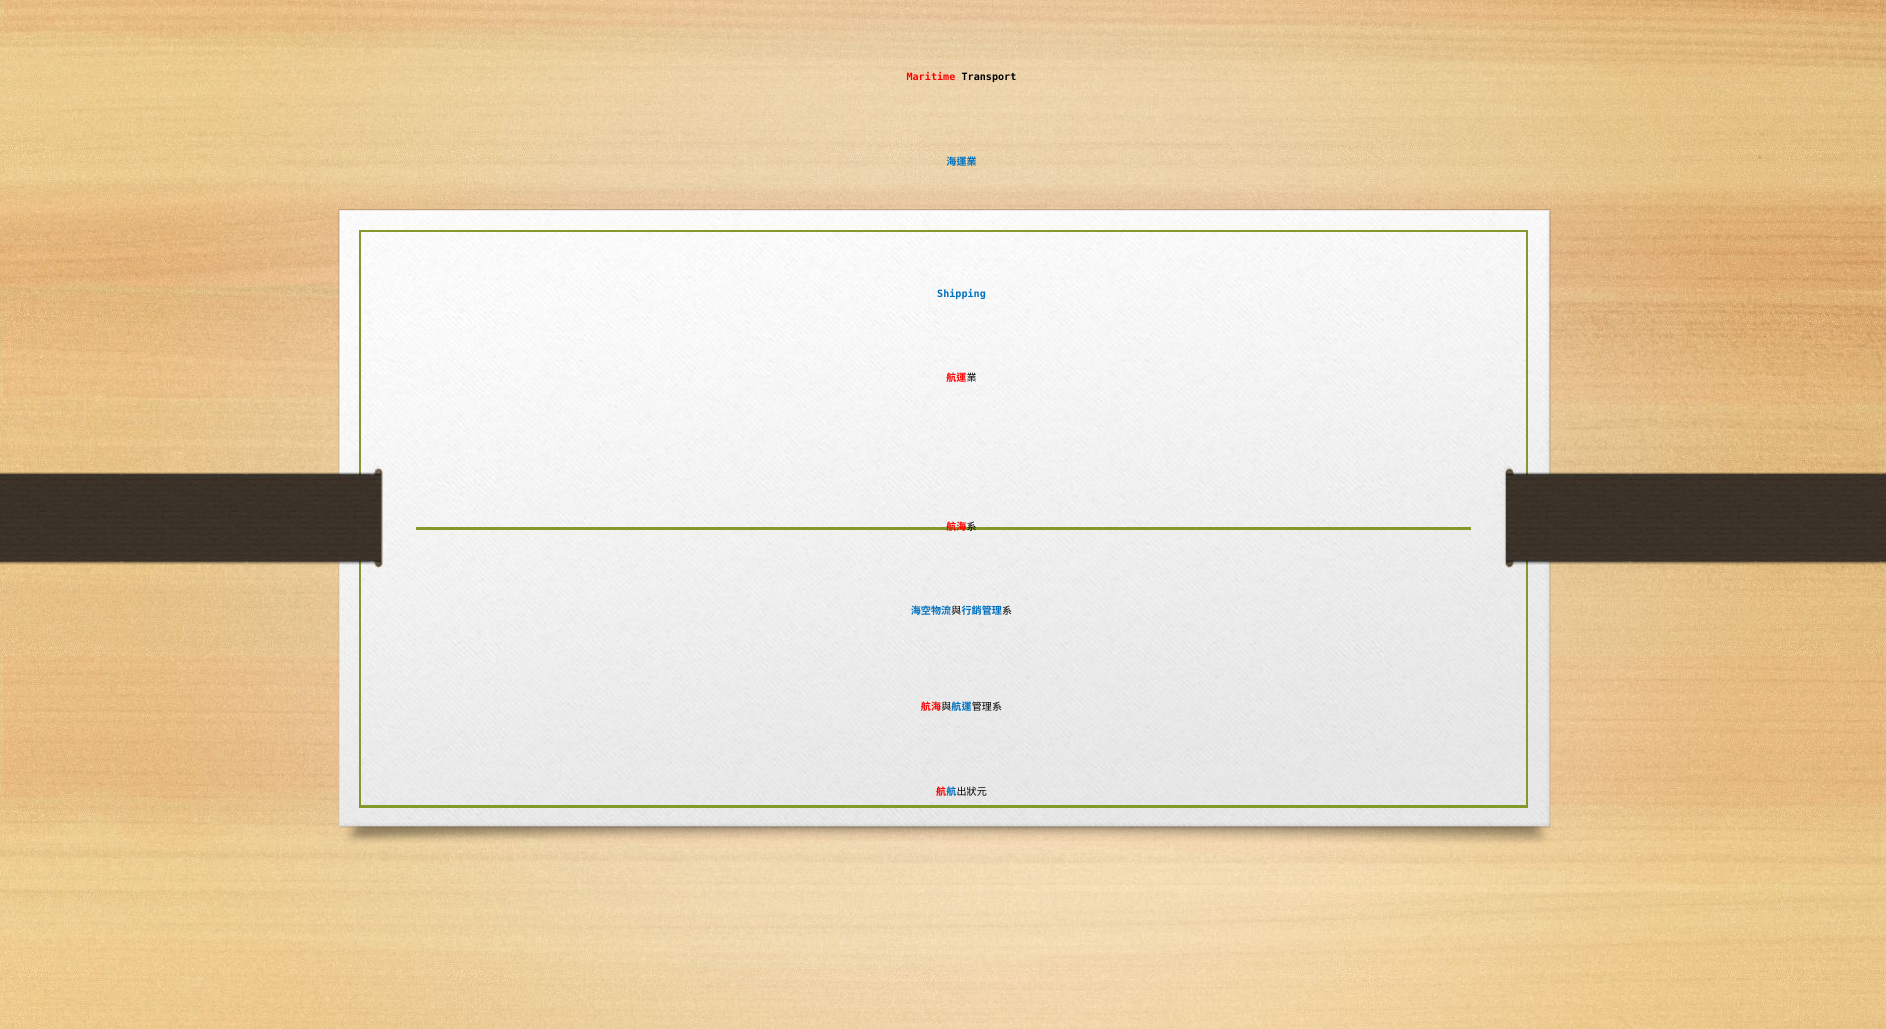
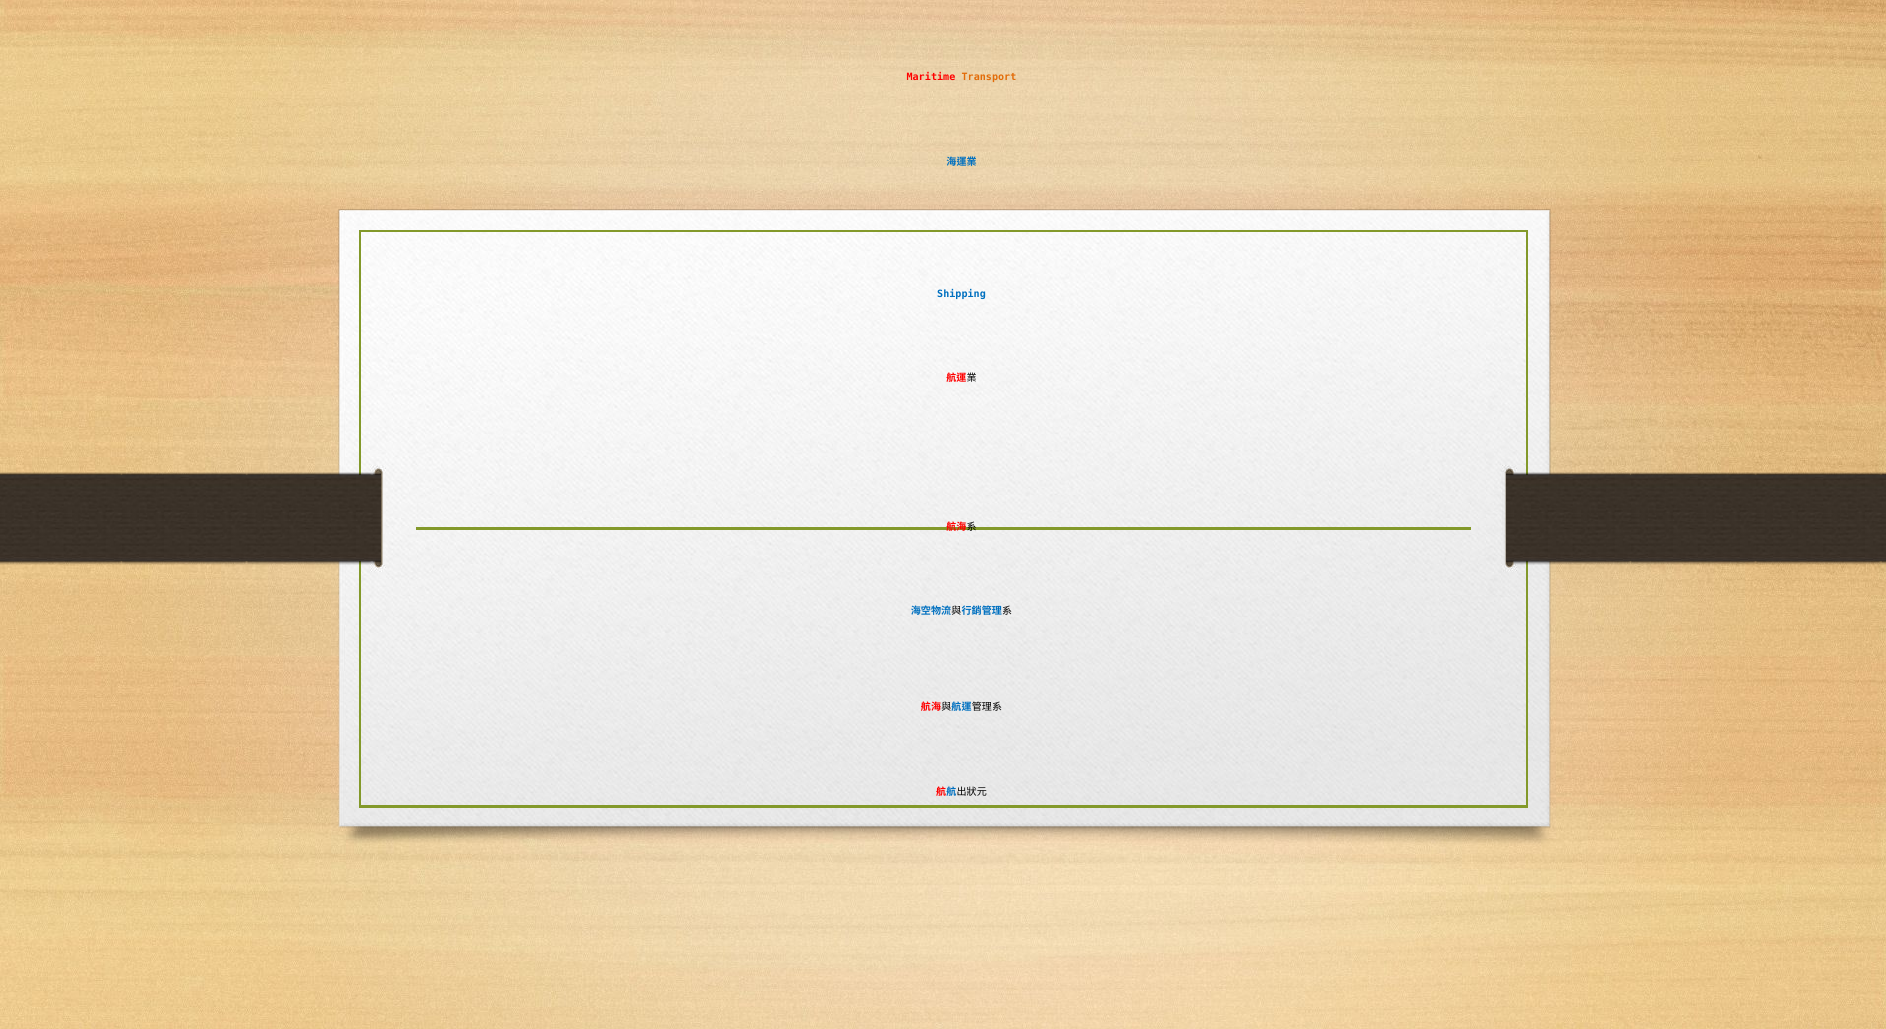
Transport colour: black -> orange
